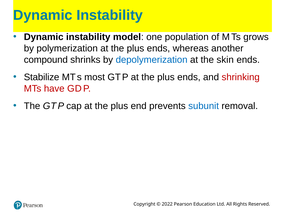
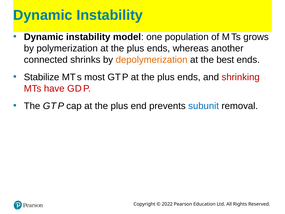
compound: compound -> connected
depolymerization colour: blue -> orange
skin: skin -> best
